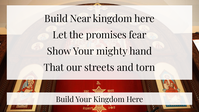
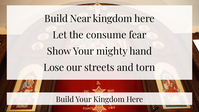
promises: promises -> consume
That: That -> Lose
